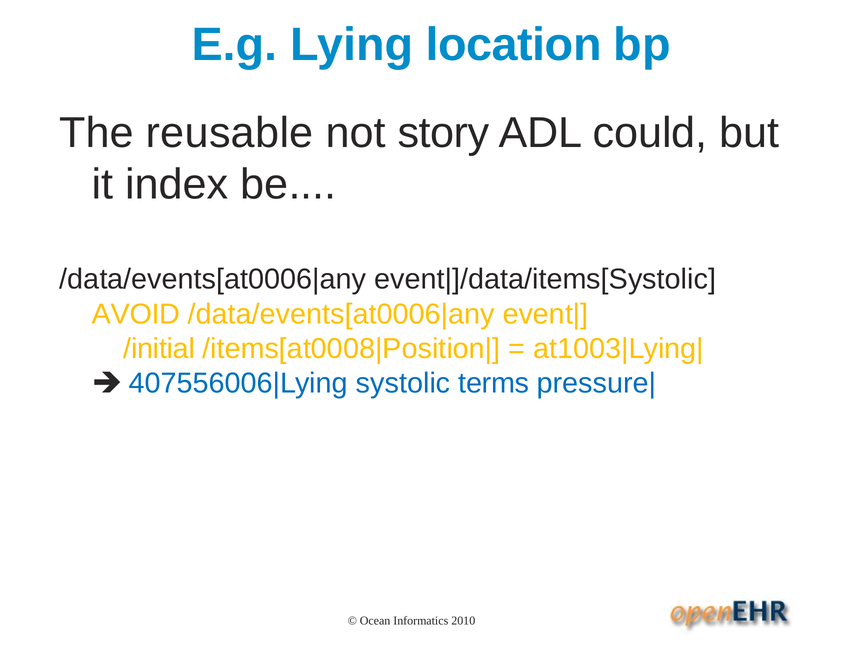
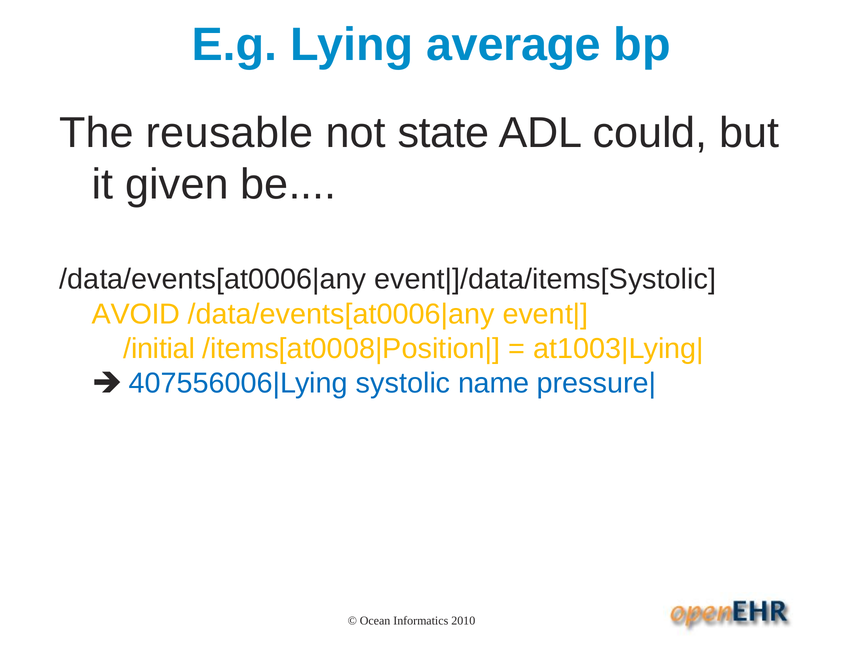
location: location -> average
story: story -> state
index: index -> given
terms: terms -> name
